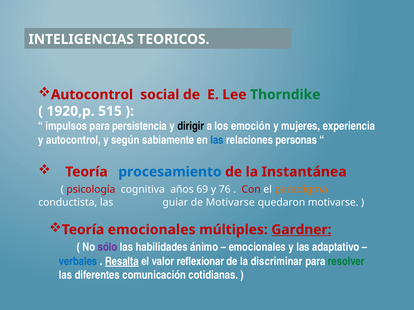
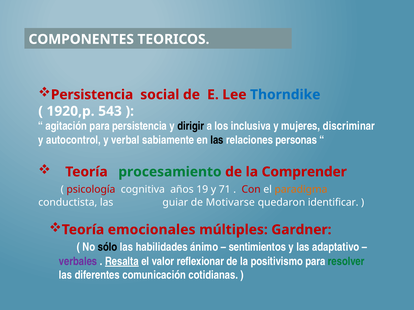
INTELIGENCIAS: INTELIGENCIAS -> COMPONENTES
Autocontrol at (92, 95): Autocontrol -> Persistencia
Thorndike colour: green -> blue
515: 515 -> 543
impulsos: impulsos -> agitación
emoción: emoción -> inclusiva
experiencia: experiencia -> discriminar
según: según -> verbal
las at (217, 140) colour: blue -> black
procesamiento colour: blue -> green
Instantánea: Instantánea -> Comprender
69: 69 -> 19
76: 76 -> 71
quedaron motivarse: motivarse -> identificar
Gardner underline: present -> none
sólo colour: purple -> black
emocionales at (257, 247): emocionales -> sentimientos
verbales colour: blue -> purple
discriminar: discriminar -> positivismo
